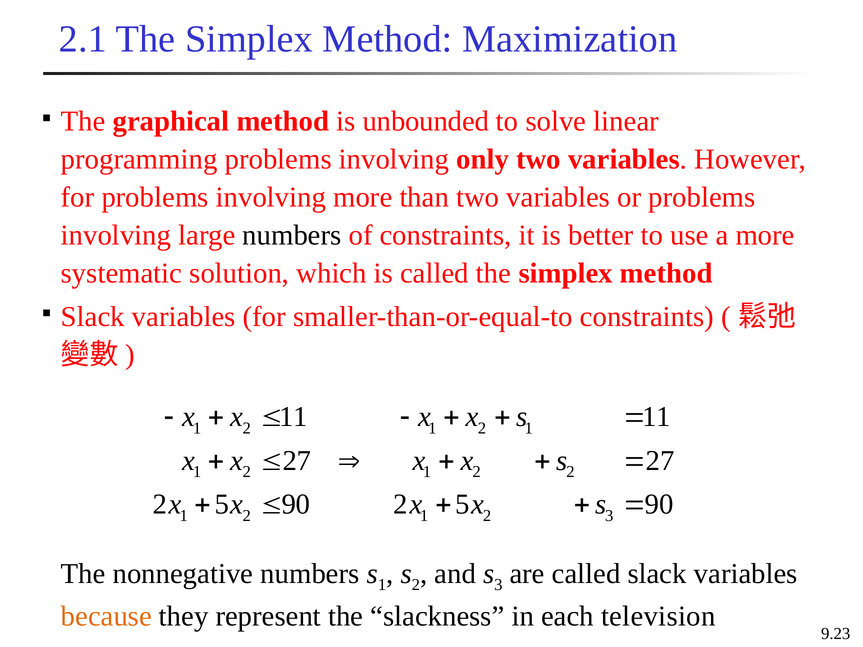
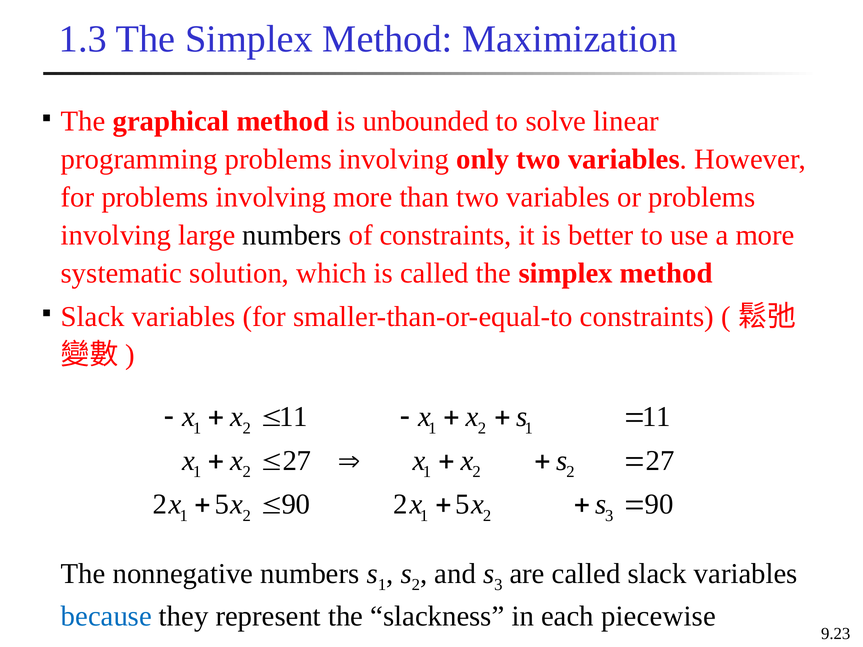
2.1: 2.1 -> 1.3
because colour: orange -> blue
television: television -> piecewise
